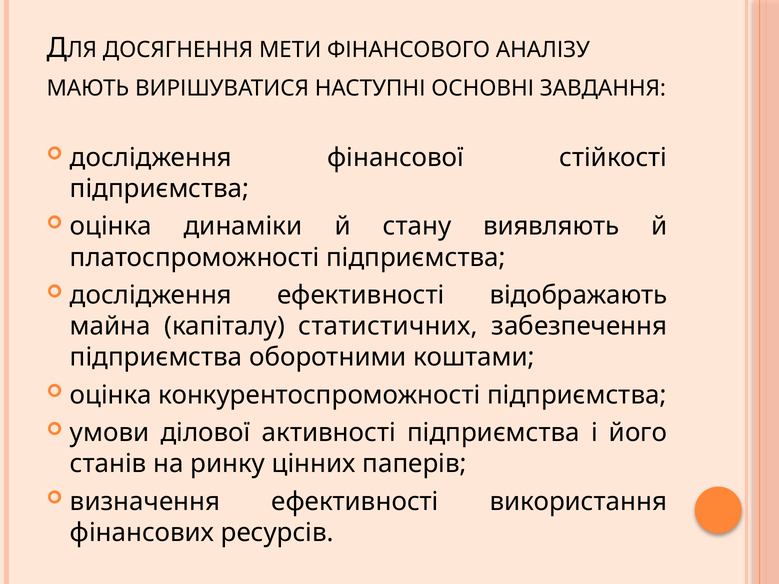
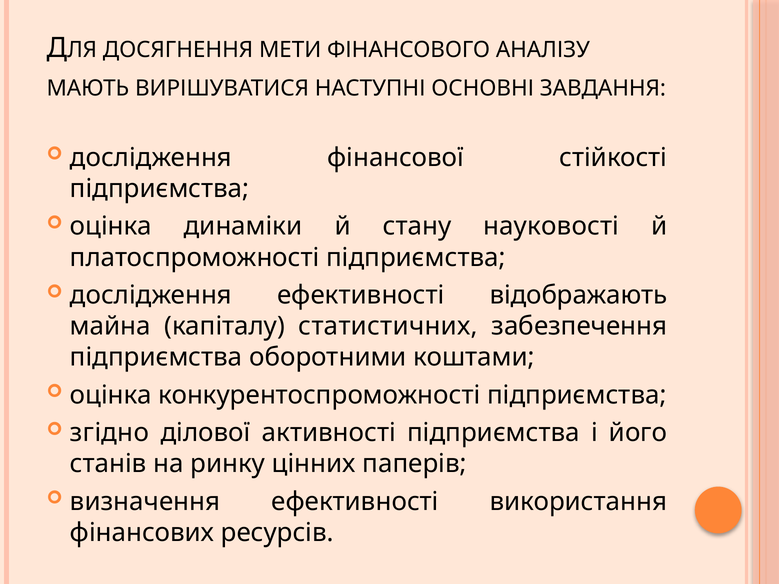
виявляють: виявляють -> науковості
умови: умови -> згідно
